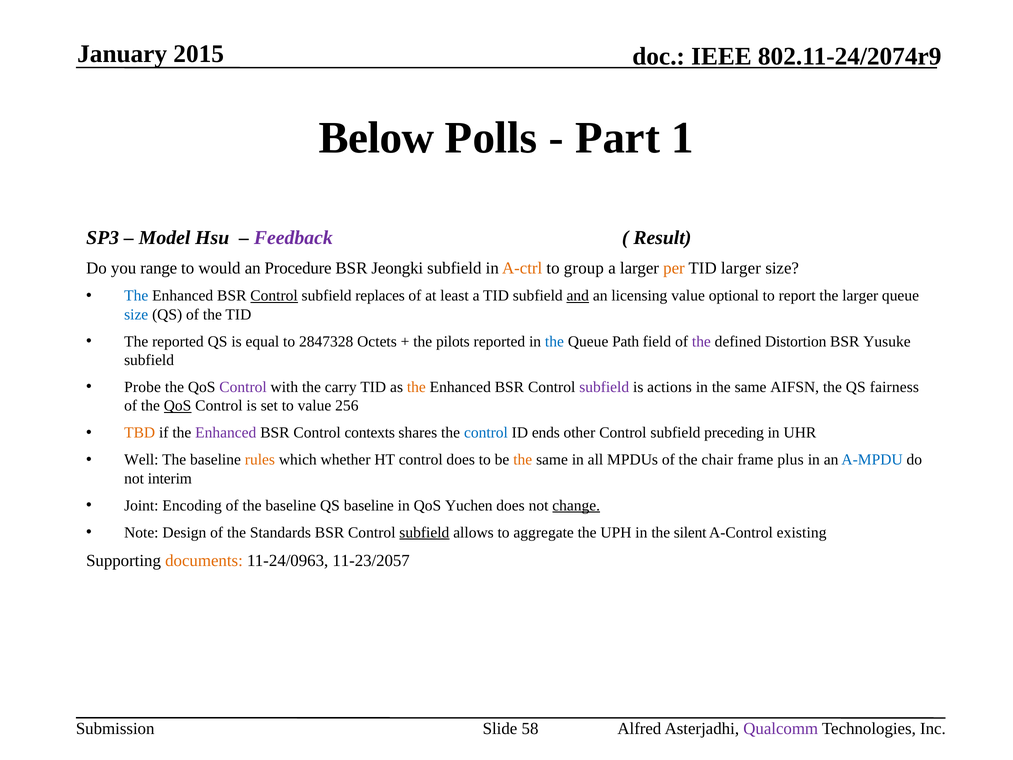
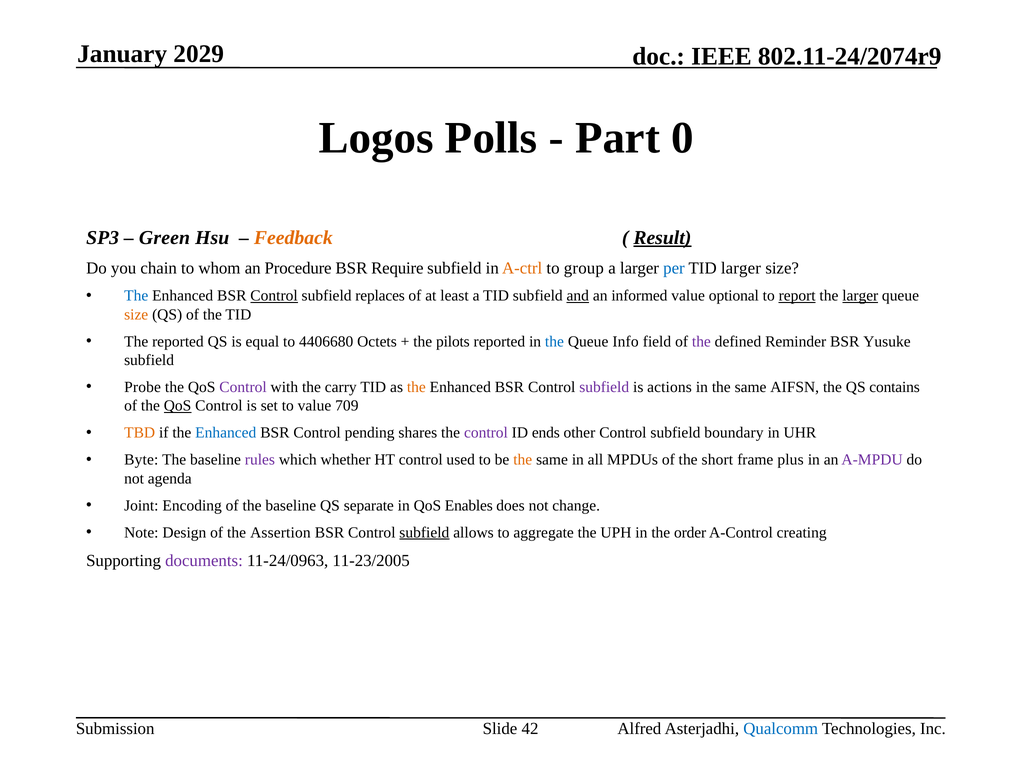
2015: 2015 -> 2029
Below: Below -> Logos
1: 1 -> 0
Model: Model -> Green
Feedback colour: purple -> orange
Result underline: none -> present
range: range -> chain
would: would -> whom
Jeongki: Jeongki -> Require
per colour: orange -> blue
licensing: licensing -> informed
report underline: none -> present
larger at (860, 296) underline: none -> present
size at (136, 314) colour: blue -> orange
2847328: 2847328 -> 4406680
Path: Path -> Info
Distortion: Distortion -> Reminder
fairness: fairness -> contains
256: 256 -> 709
Enhanced at (226, 433) colour: purple -> blue
contexts: contexts -> pending
control at (486, 433) colour: blue -> purple
preceding: preceding -> boundary
Well: Well -> Byte
rules colour: orange -> purple
control does: does -> used
chair: chair -> short
A-MPDU colour: blue -> purple
interim: interim -> agenda
QS baseline: baseline -> separate
Yuchen: Yuchen -> Enables
change underline: present -> none
Standards: Standards -> Assertion
silent: silent -> order
existing: existing -> creating
documents colour: orange -> purple
11-23/2057: 11-23/2057 -> 11-23/2005
58: 58 -> 42
Qualcomm colour: purple -> blue
